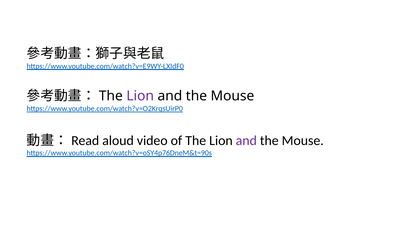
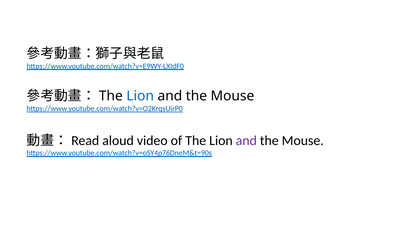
Lion at (140, 96) colour: purple -> blue
